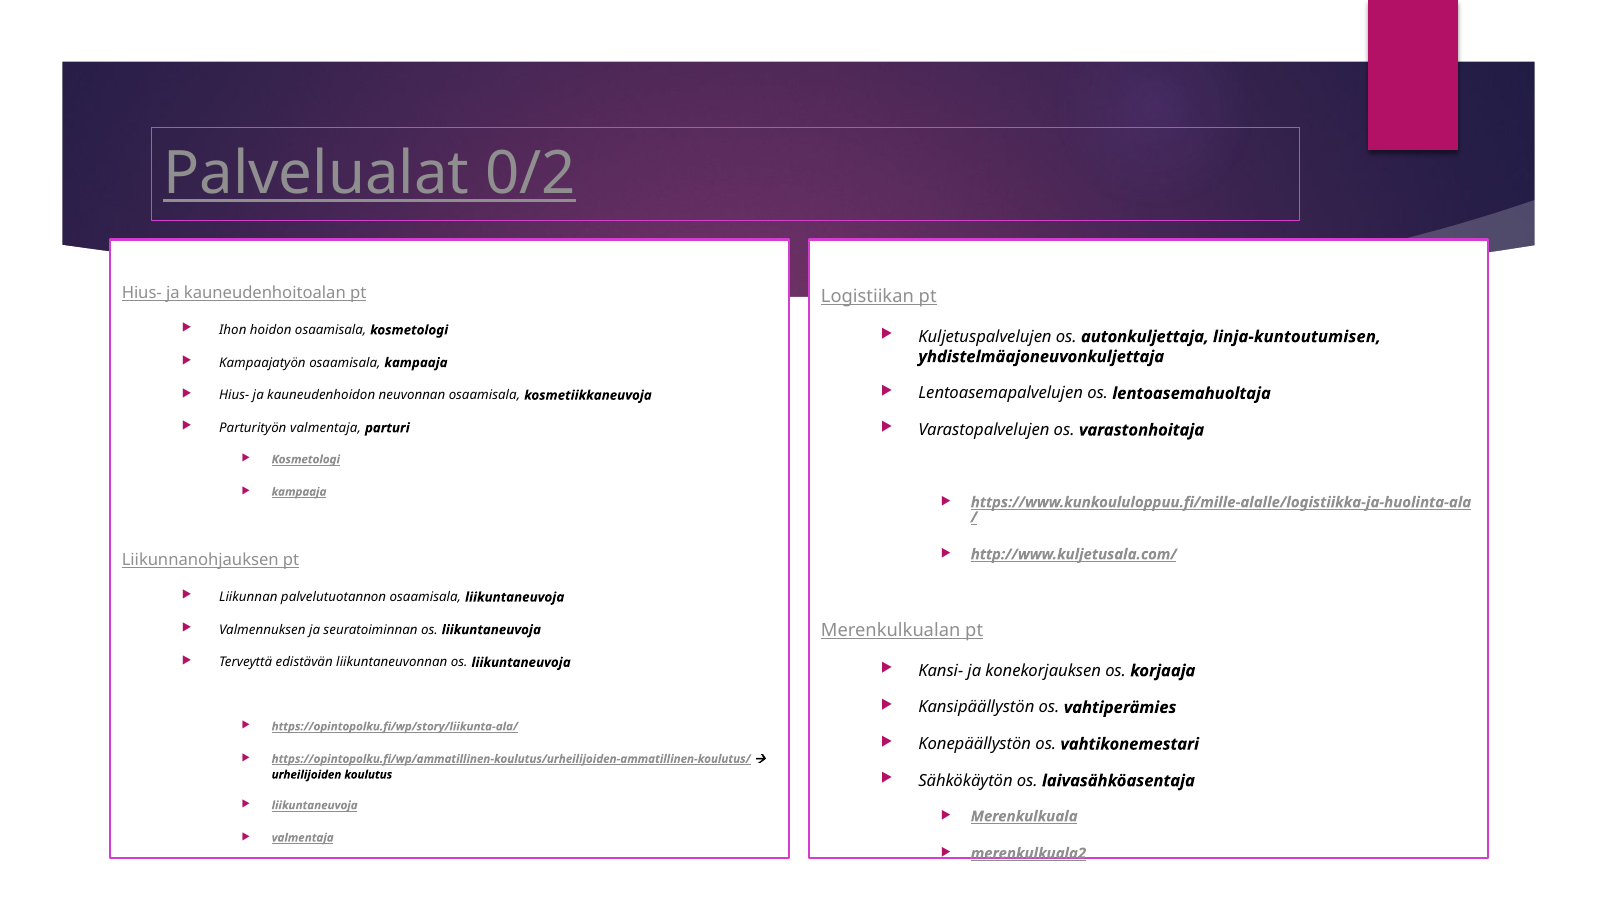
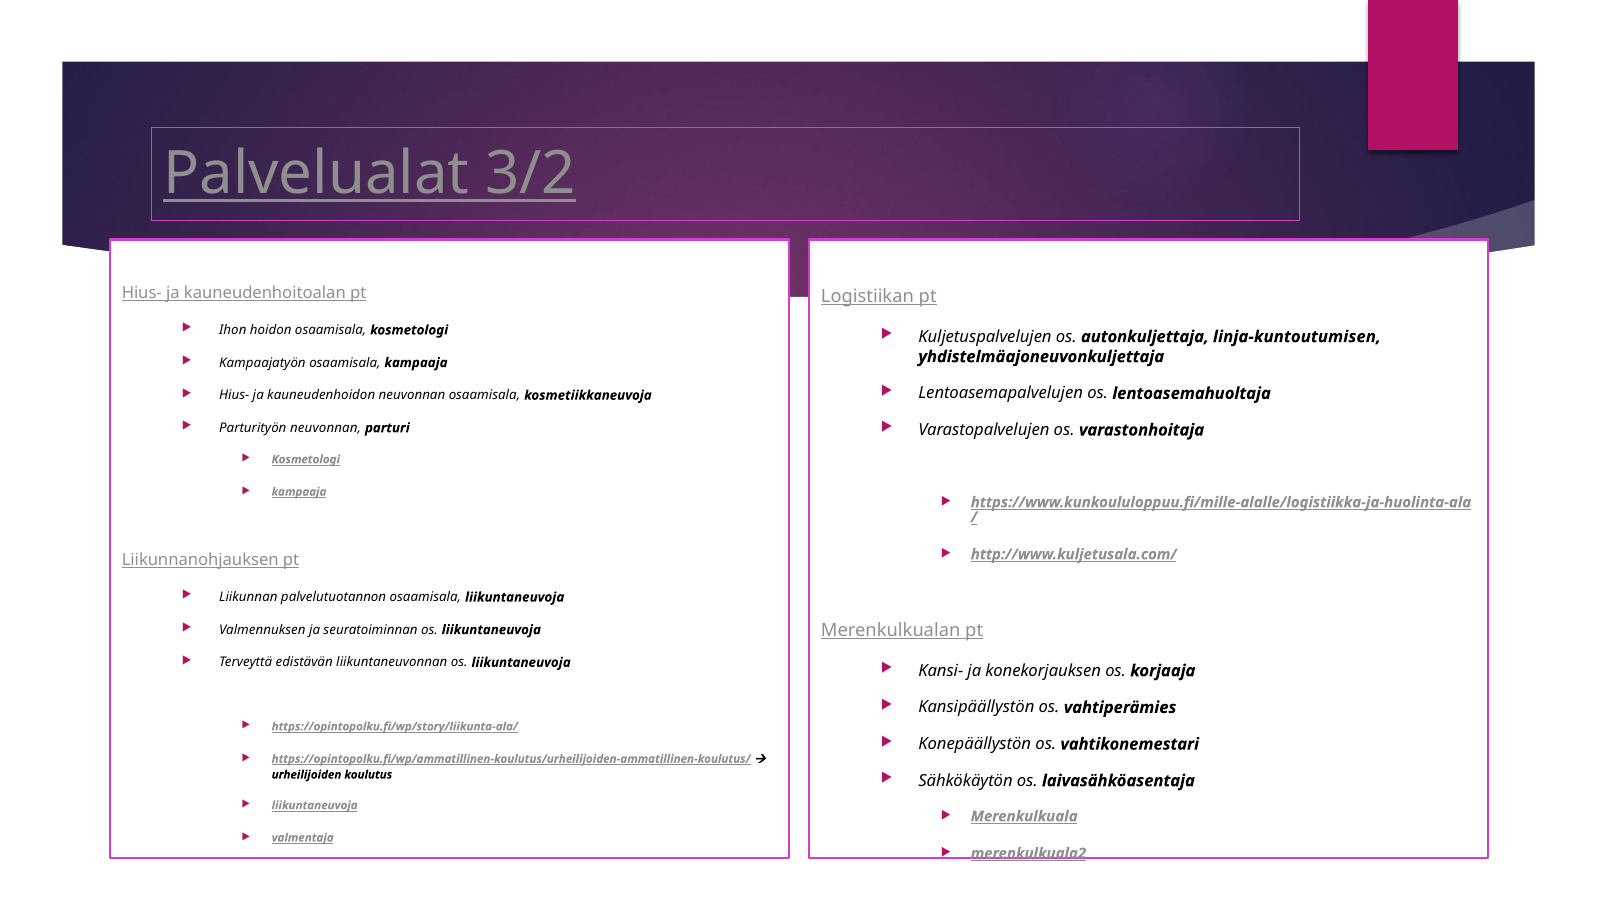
0/2: 0/2 -> 3/2
Parturityön valmentaja: valmentaja -> neuvonnan
